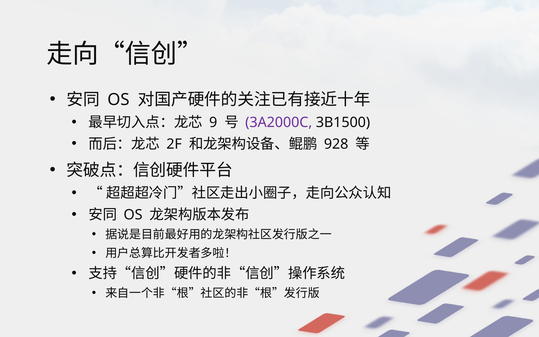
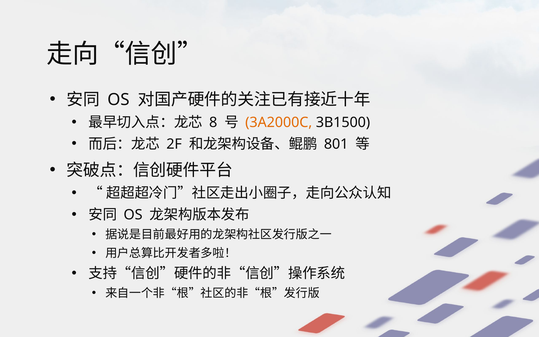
9: 9 -> 8
3A2000C colour: purple -> orange
928: 928 -> 801
